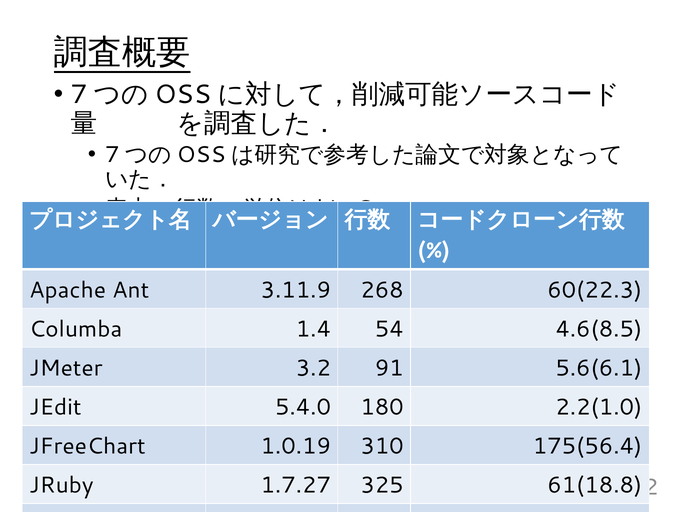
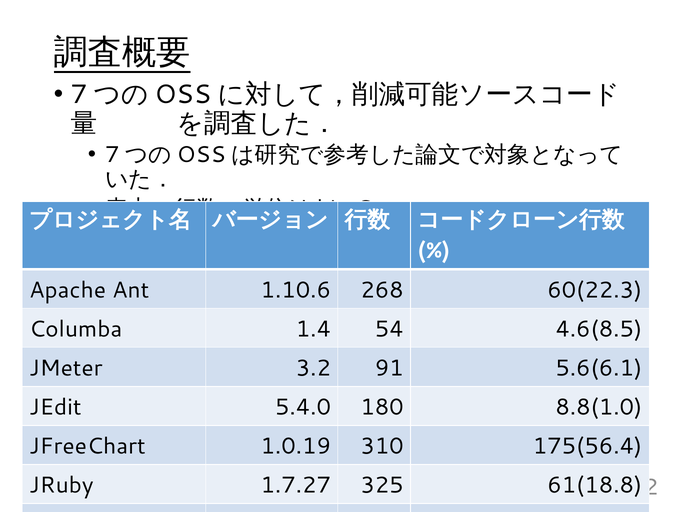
3.11.9: 3.11.9 -> 1.10.6
2.2(1.0: 2.2(1.0 -> 8.8(1.0
